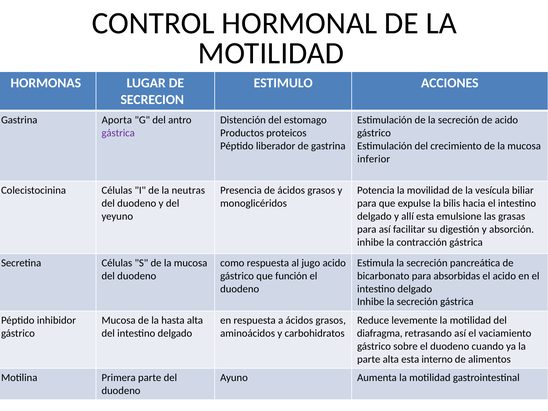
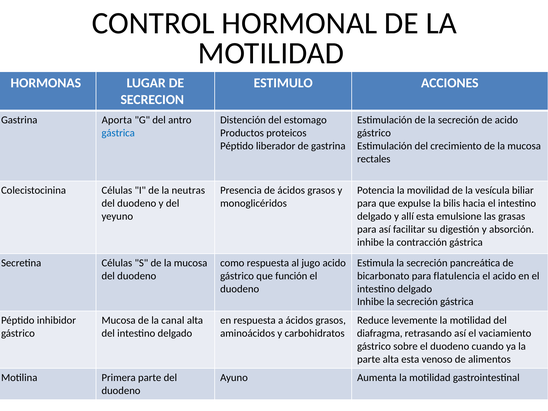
gástrica at (118, 133) colour: purple -> blue
inferior: inferior -> rectales
absorbidas: absorbidas -> flatulencia
hasta: hasta -> canal
interno: interno -> venoso
